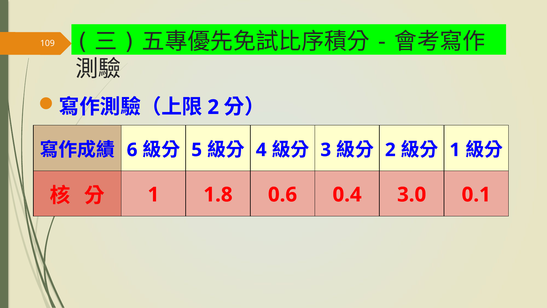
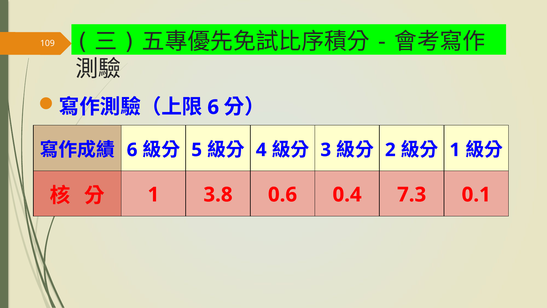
2 at (213, 107): 2 -> 6
1.8: 1.8 -> 3.8
3.0: 3.0 -> 7.3
